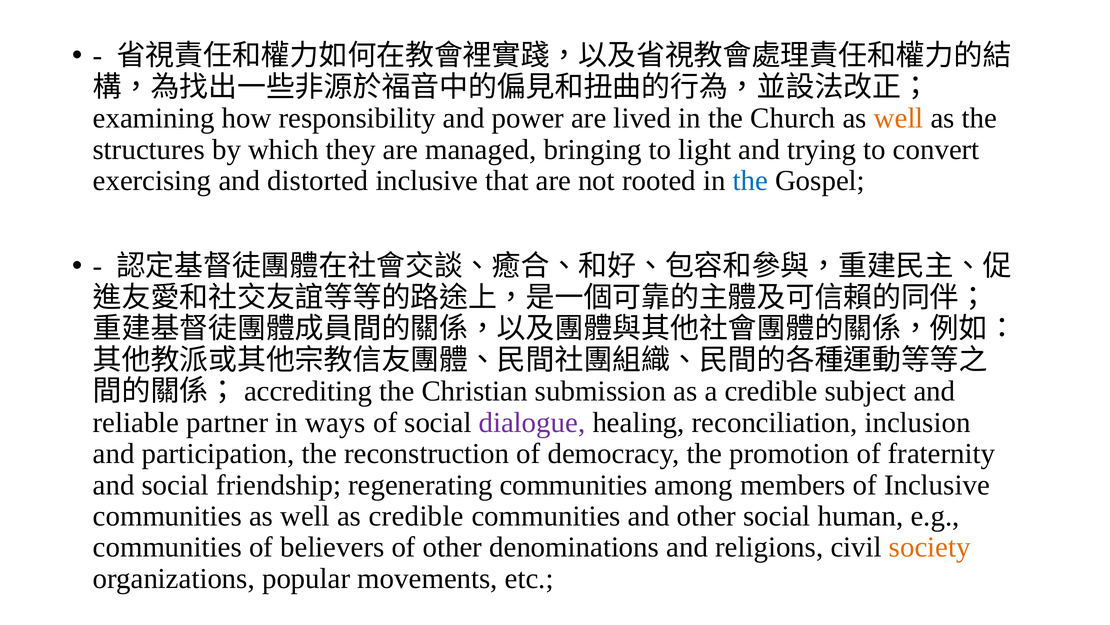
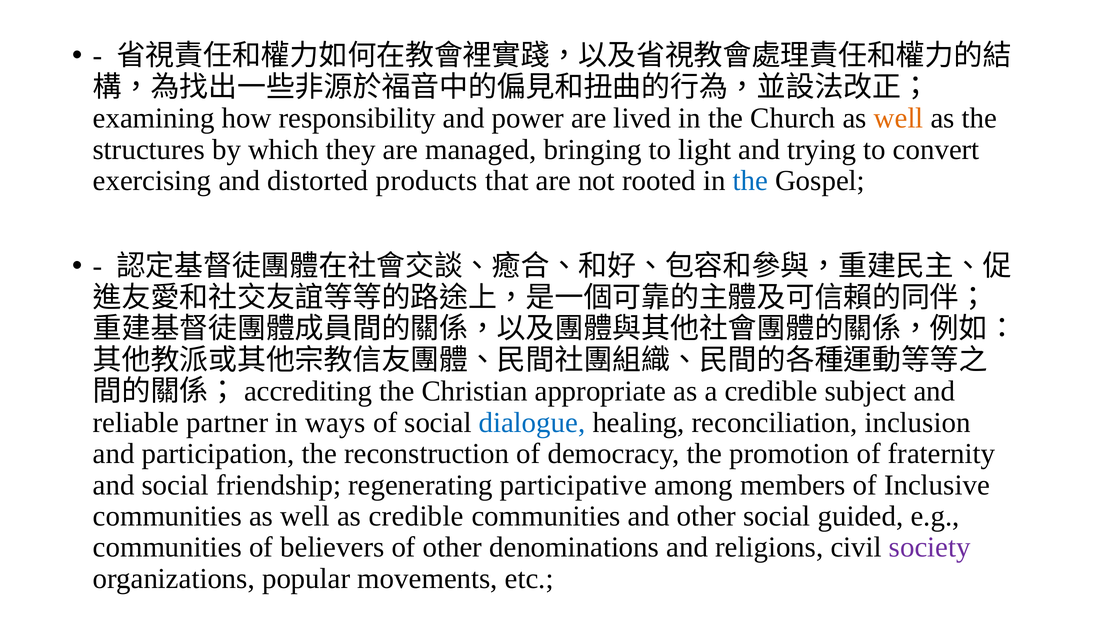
distorted inclusive: inclusive -> products
submission: submission -> appropriate
dialogue colour: purple -> blue
regenerating communities: communities -> participative
human: human -> guided
society colour: orange -> purple
